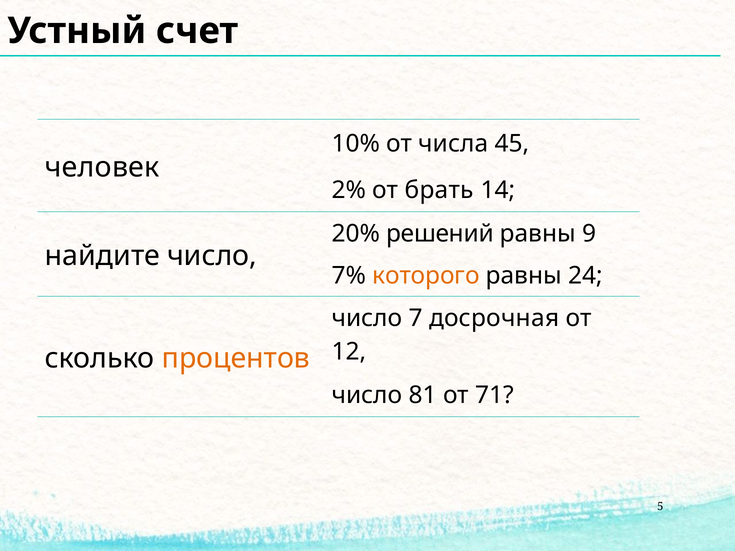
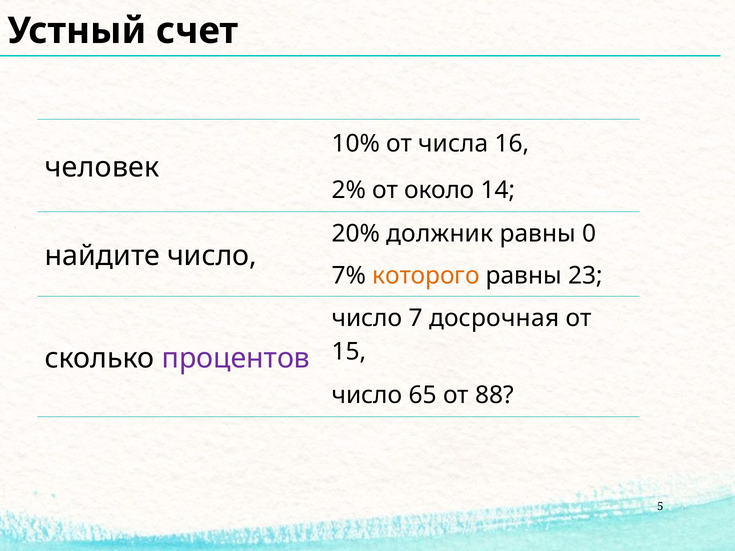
45: 45 -> 16
брать: брать -> около
решений: решений -> должник
9: 9 -> 0
24: 24 -> 23
12: 12 -> 15
процентов colour: orange -> purple
81: 81 -> 65
71: 71 -> 88
